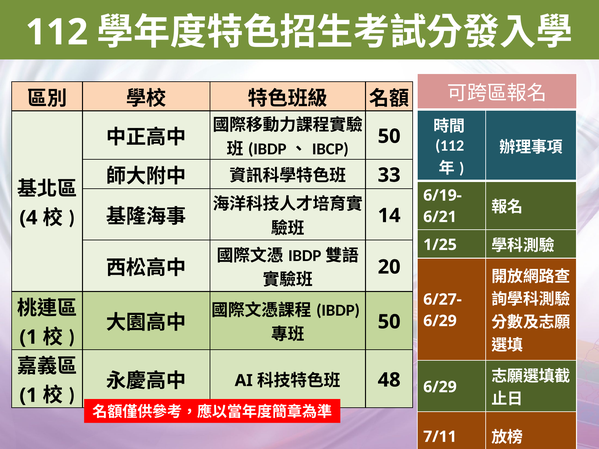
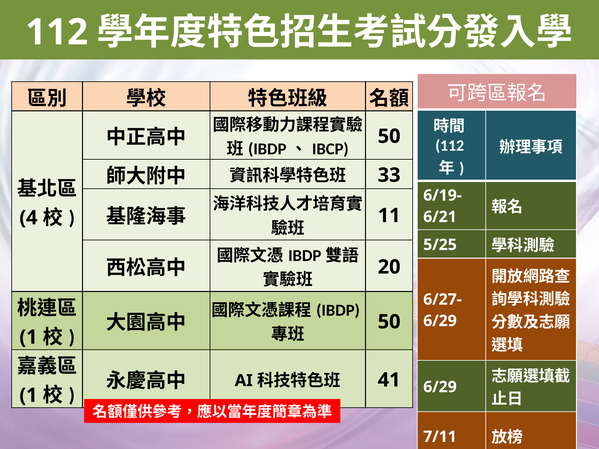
14: 14 -> 11
1/25: 1/25 -> 5/25
48: 48 -> 41
